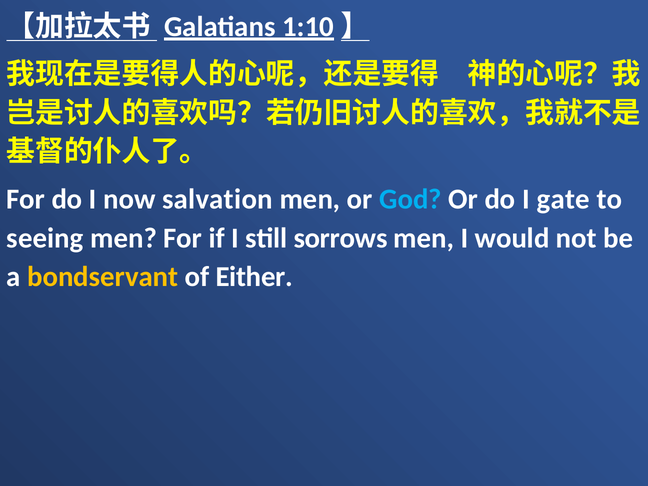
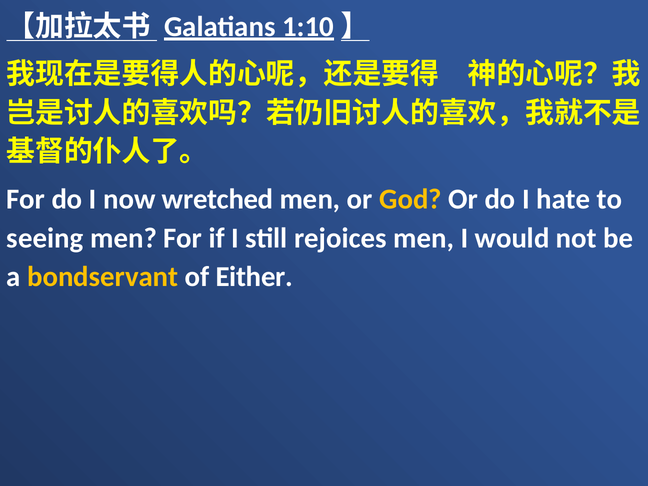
salvation: salvation -> wretched
God colour: light blue -> yellow
gate: gate -> hate
sorrows: sorrows -> rejoices
